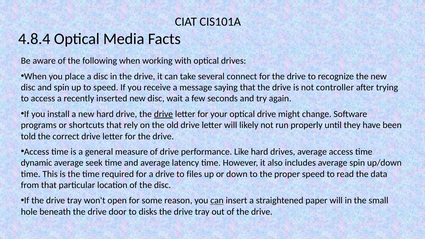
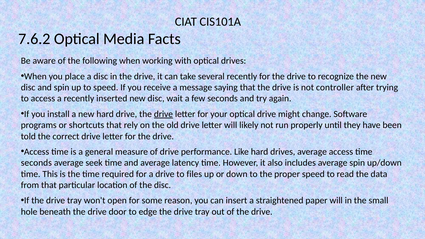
4.8.4: 4.8.4 -> 7.6.2
several connect: connect -> recently
dynamic at (36, 163): dynamic -> seconds
can at (217, 201) underline: present -> none
disks: disks -> edge
